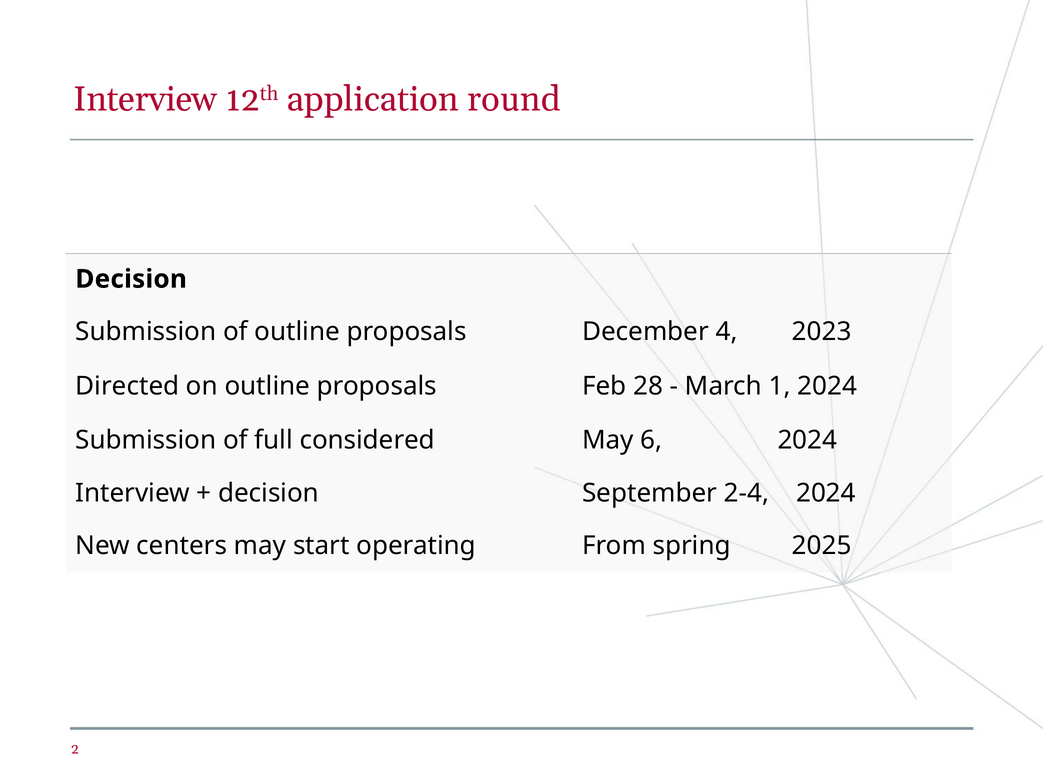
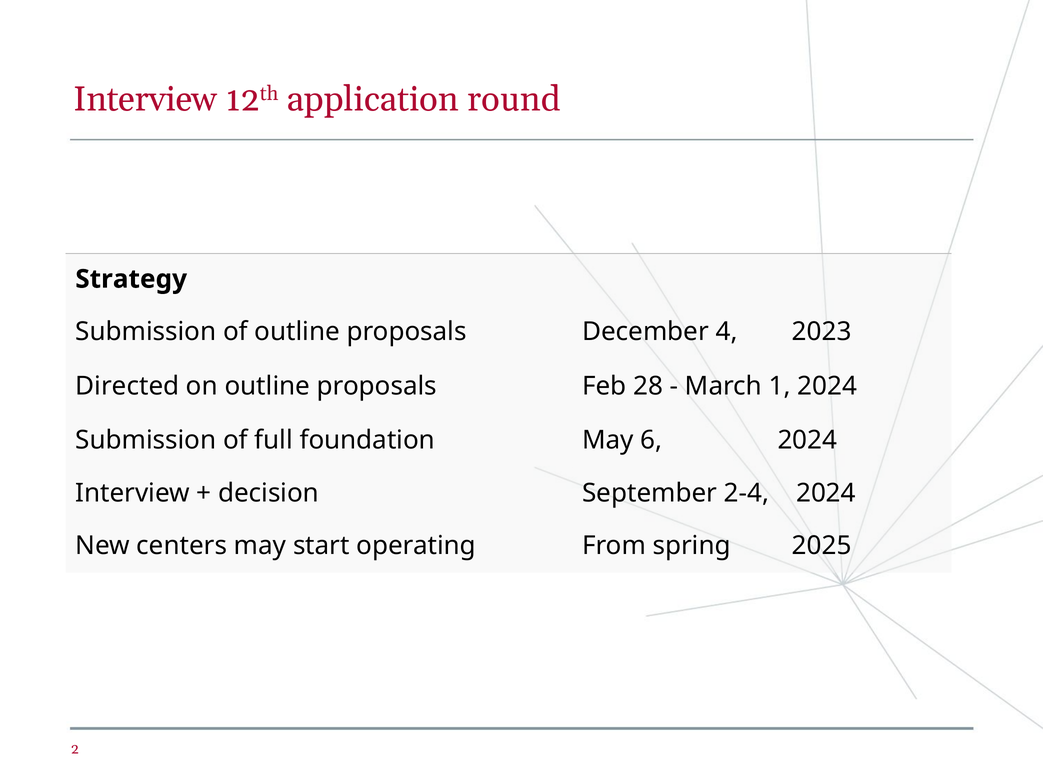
Decision at (131, 279): Decision -> Strategy
considered: considered -> foundation
